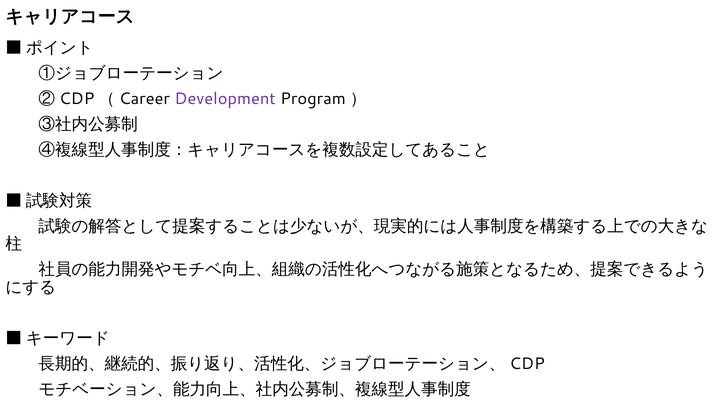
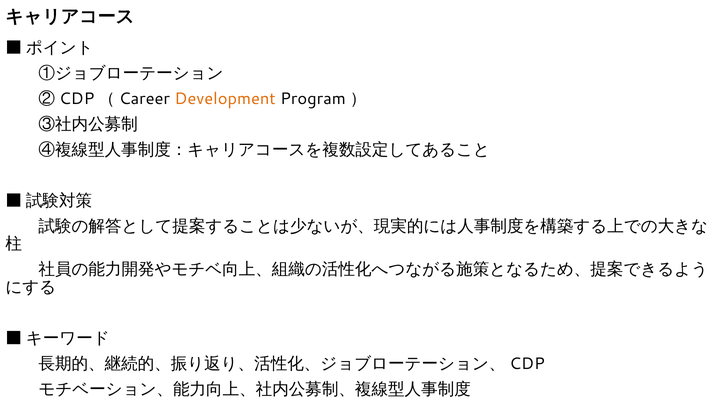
Development colour: purple -> orange
